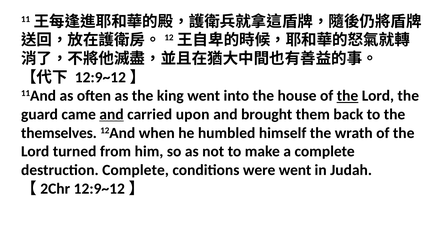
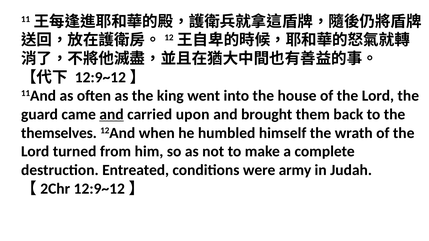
the at (348, 96) underline: present -> none
destruction Complete: Complete -> Entreated
were went: went -> army
